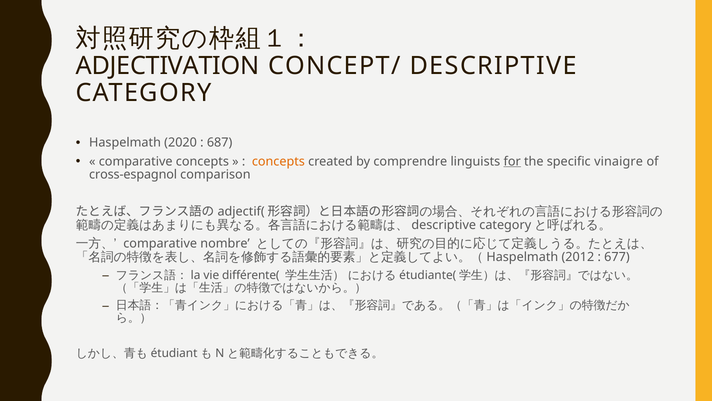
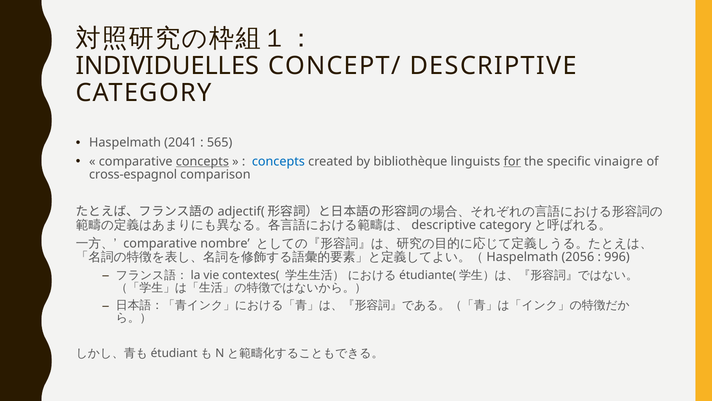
ADJECTIVATION: ADJECTIVATION -> INDIVIDUELLES
2020: 2020 -> 2041
687: 687 -> 565
concepts at (202, 161) underline: none -> present
concepts at (278, 161) colour: orange -> blue
comprendre: comprendre -> bibliothèque
2012: 2012 -> 2056
677: 677 -> 996
différente(: différente( -> contextes(
